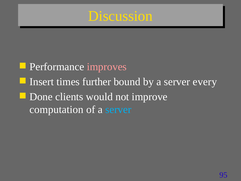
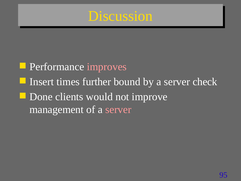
every: every -> check
computation: computation -> management
server at (118, 109) colour: light blue -> pink
